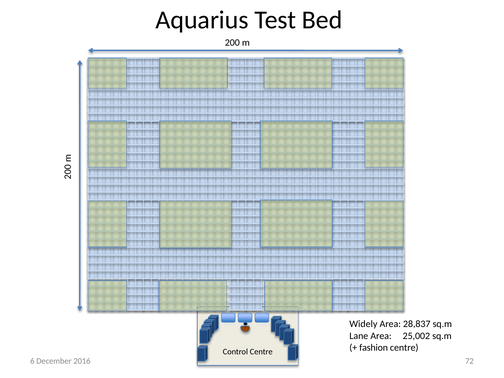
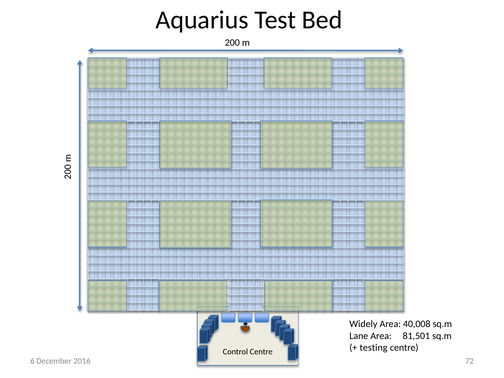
28,837: 28,837 -> 40,008
25,002: 25,002 -> 81,501
fashion: fashion -> testing
